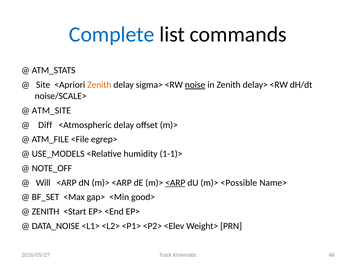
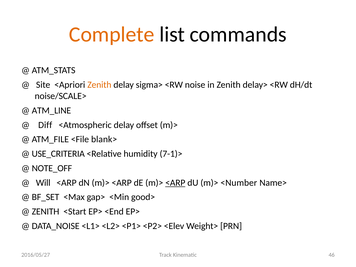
Complete colour: blue -> orange
noise underline: present -> none
ATM_SITE: ATM_SITE -> ATM_LINE
egrep>: egrep> -> blank>
USE_MODELS: USE_MODELS -> USE_CRITERIA
1-1)>: 1-1)> -> 7-1)>
<Possible: <Possible -> <Number
